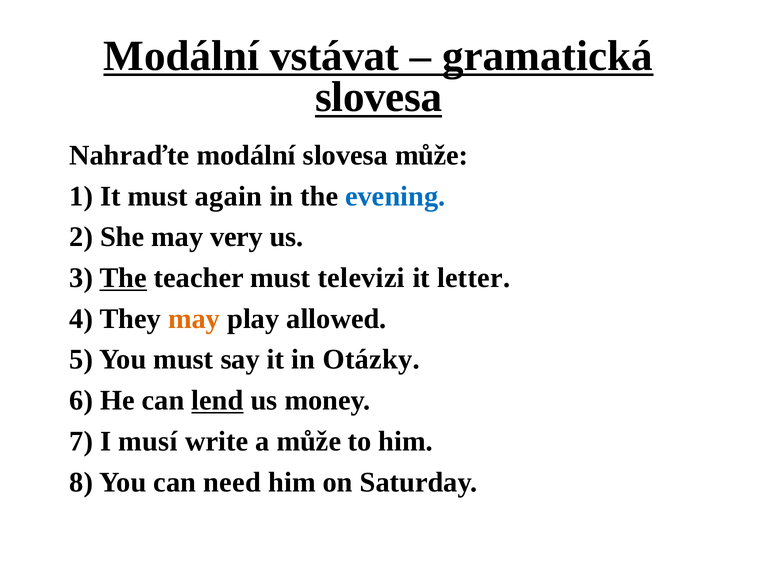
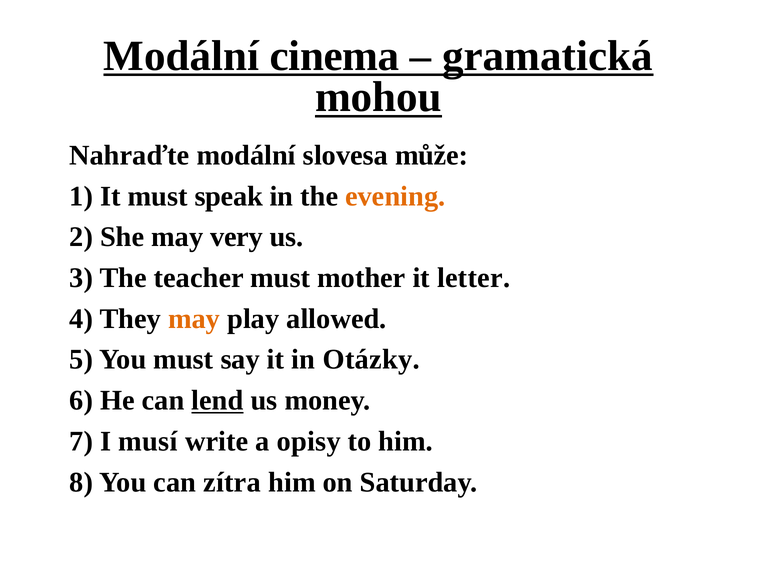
vstávat: vstávat -> cinema
slovesa at (379, 97): slovesa -> mohou
again: again -> speak
evening colour: blue -> orange
The at (123, 278) underline: present -> none
televizi: televizi -> mother
a může: může -> opisy
need: need -> zítra
